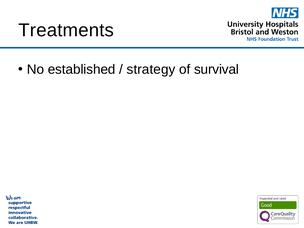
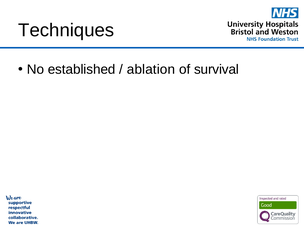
Treatments: Treatments -> Techniques
strategy: strategy -> ablation
